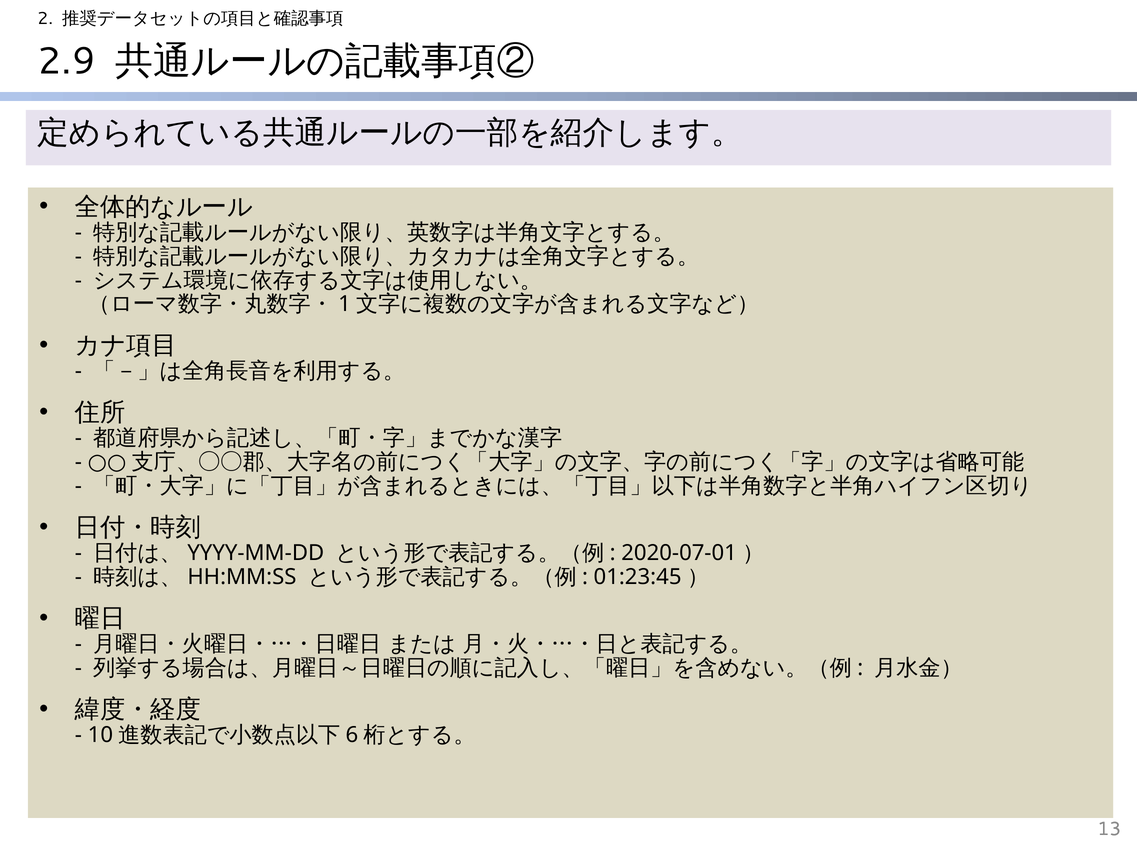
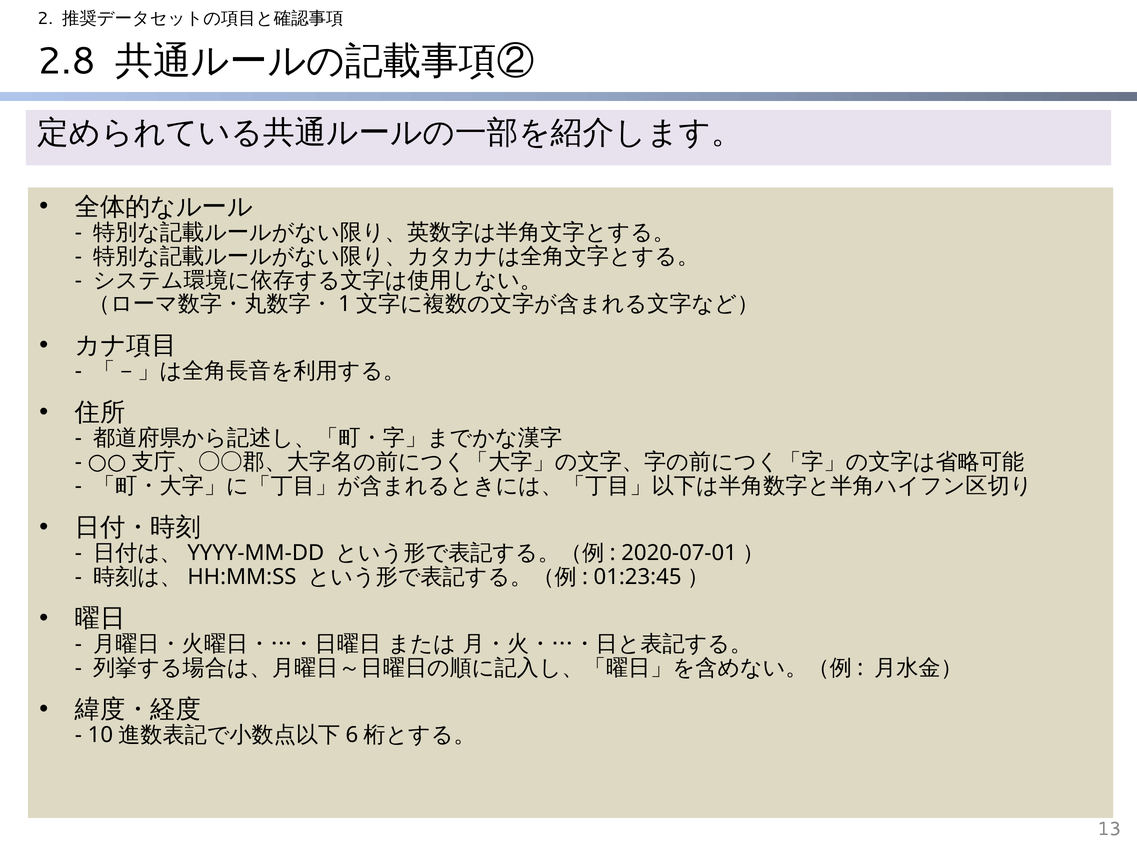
2.9: 2.9 -> 2.8
